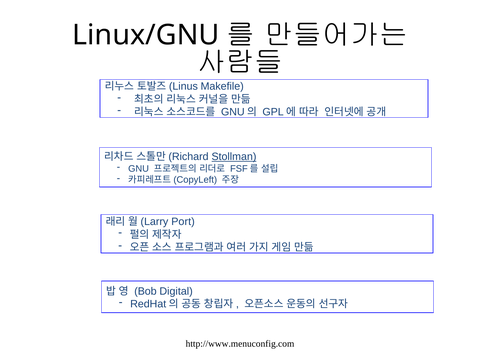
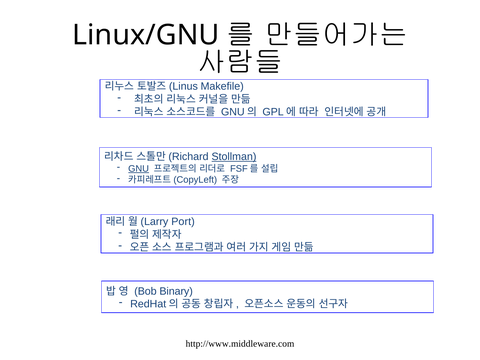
GNU underline: none -> present
Digital: Digital -> Binary
http://www.menuconfig.com: http://www.menuconfig.com -> http://www.middleware.com
